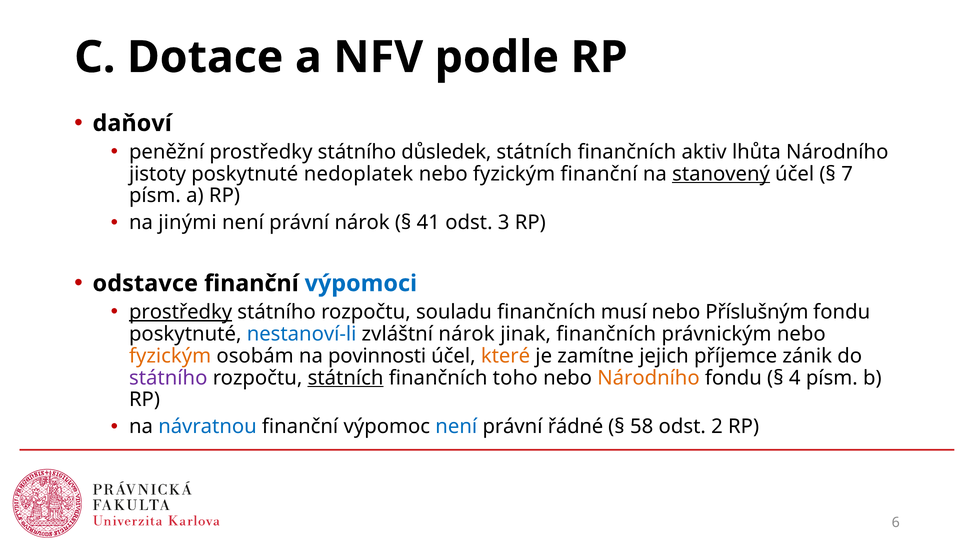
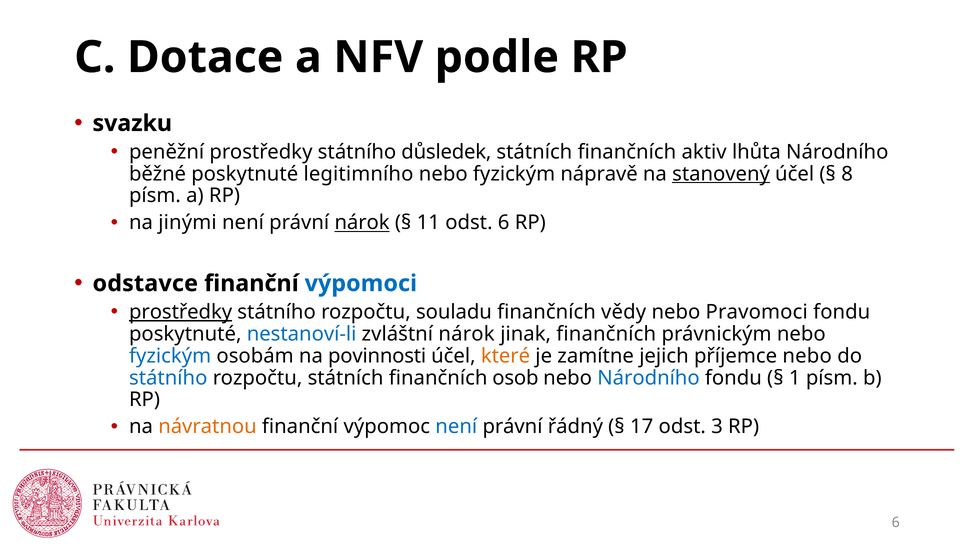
daňoví: daňoví -> svazku
jistoty: jistoty -> běžné
nedoplatek: nedoplatek -> legitimního
fyzickým finanční: finanční -> nápravě
7: 7 -> 8
nárok at (362, 223) underline: none -> present
41: 41 -> 11
odst 3: 3 -> 6
musí: musí -> vědy
Příslušným: Příslušným -> Pravomoci
fyzickým at (170, 356) colour: orange -> blue
příjemce zánik: zánik -> nebo
státního at (168, 378) colour: purple -> blue
státních at (346, 378) underline: present -> none
toho: toho -> osob
Národního at (648, 378) colour: orange -> blue
4: 4 -> 1
návratnou colour: blue -> orange
řádné: řádné -> řádný
58: 58 -> 17
2: 2 -> 3
